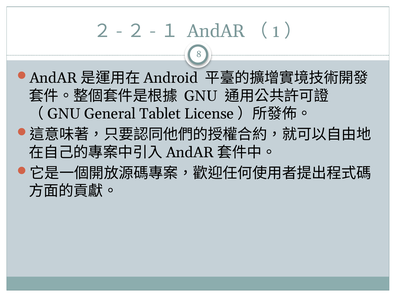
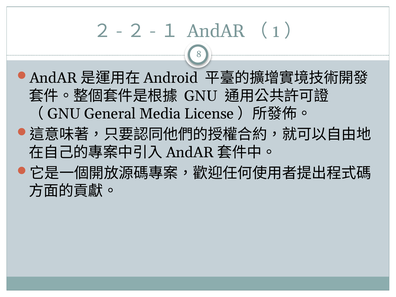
Tablet: Tablet -> Media
